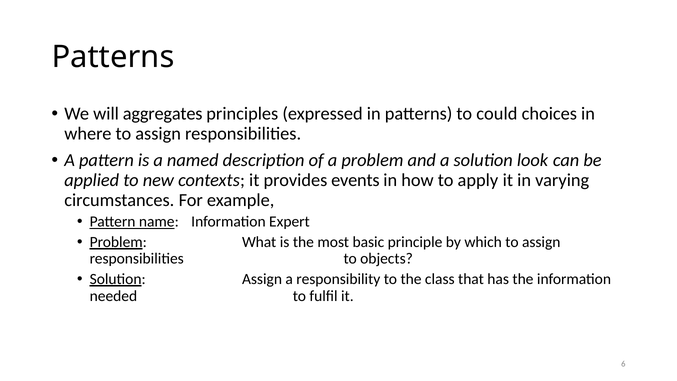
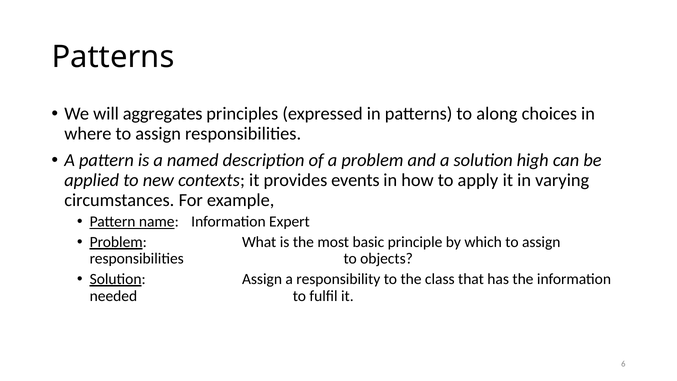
could: could -> along
look: look -> high
